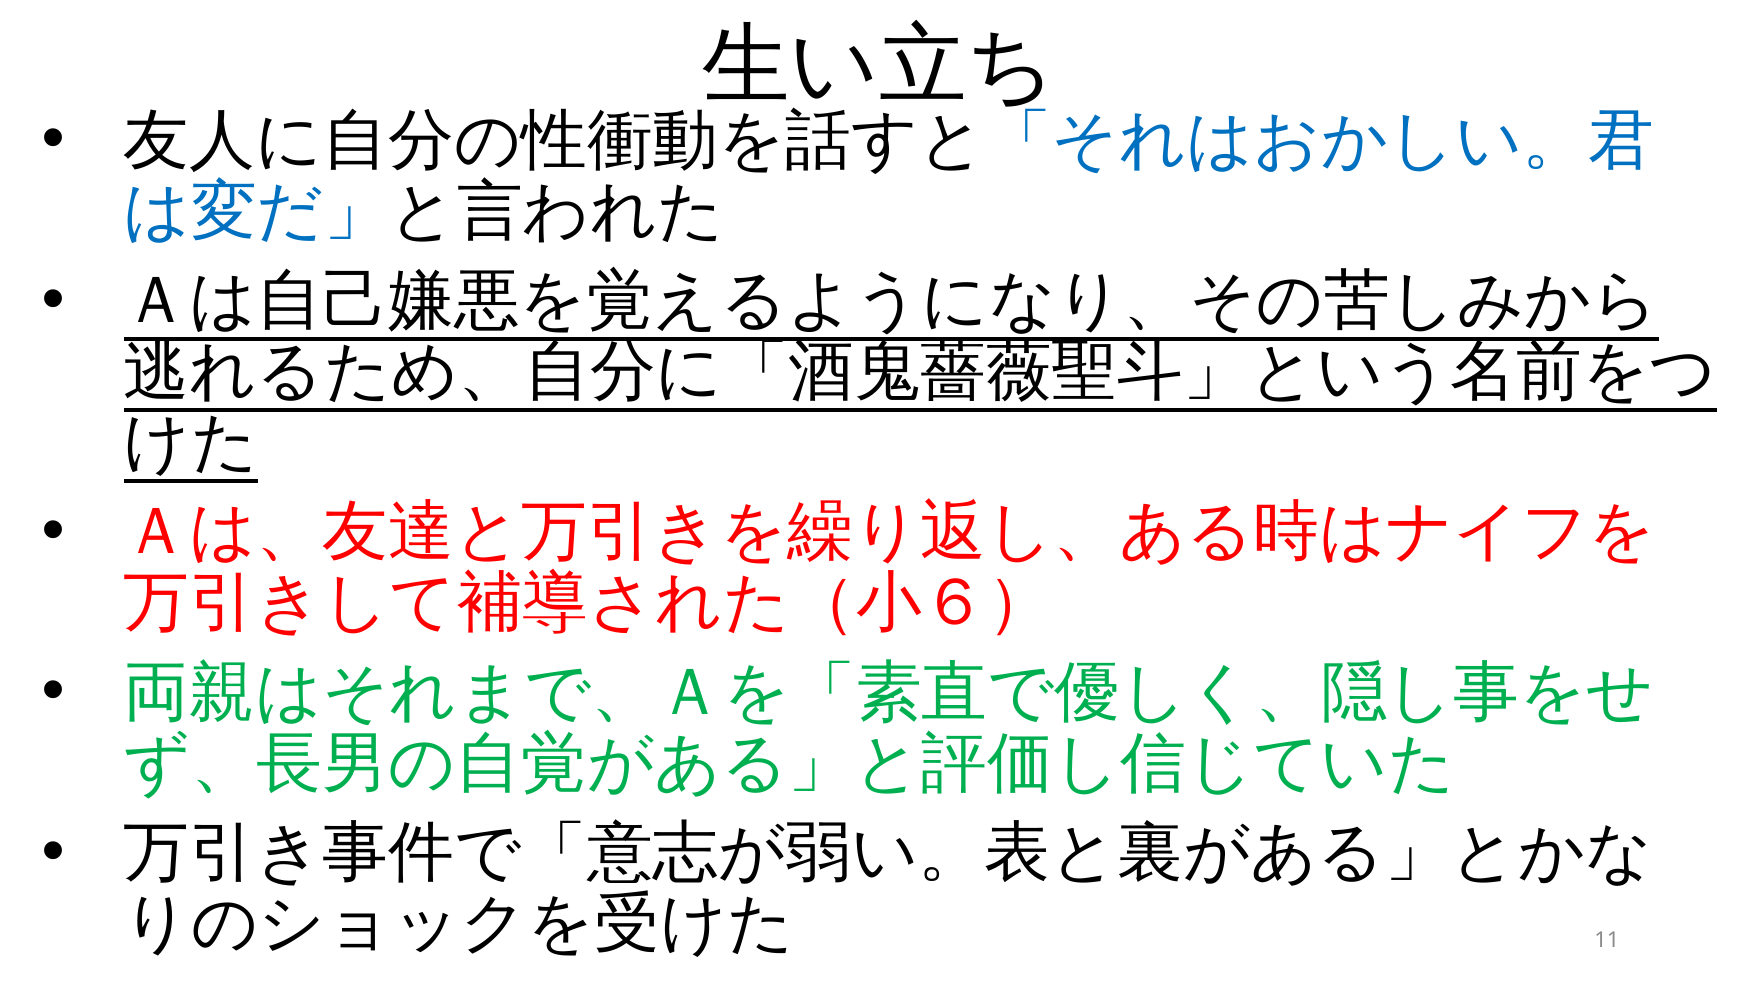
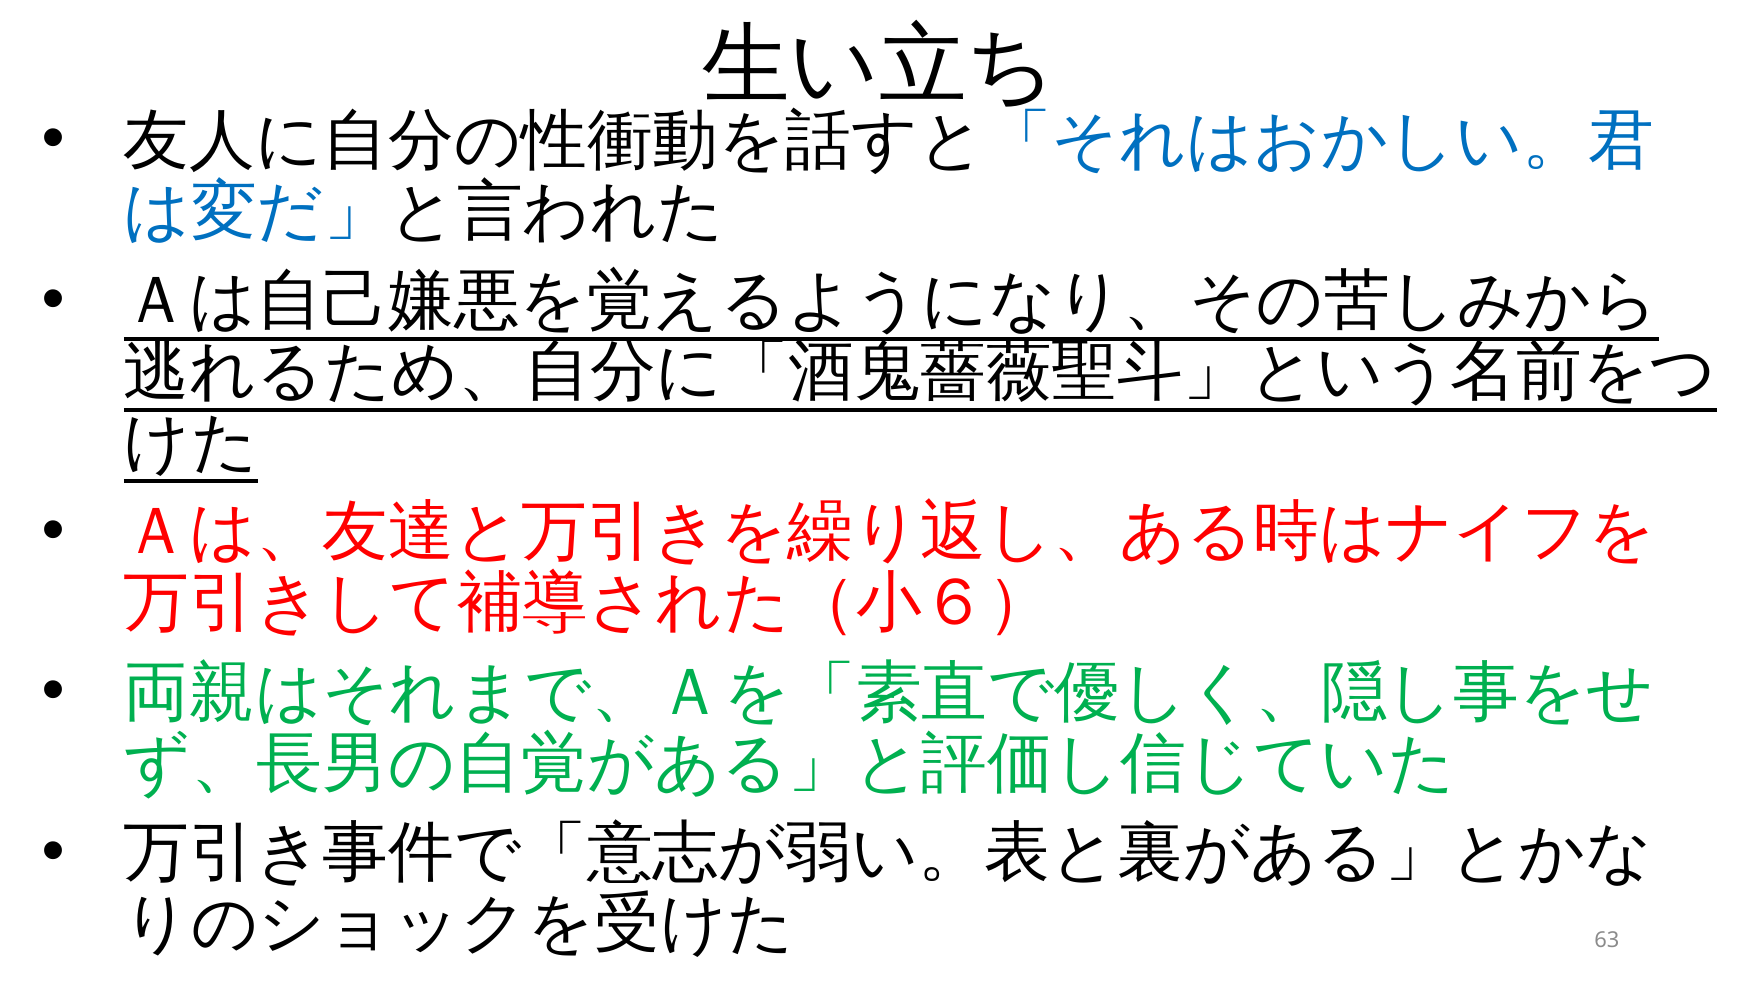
11: 11 -> 63
